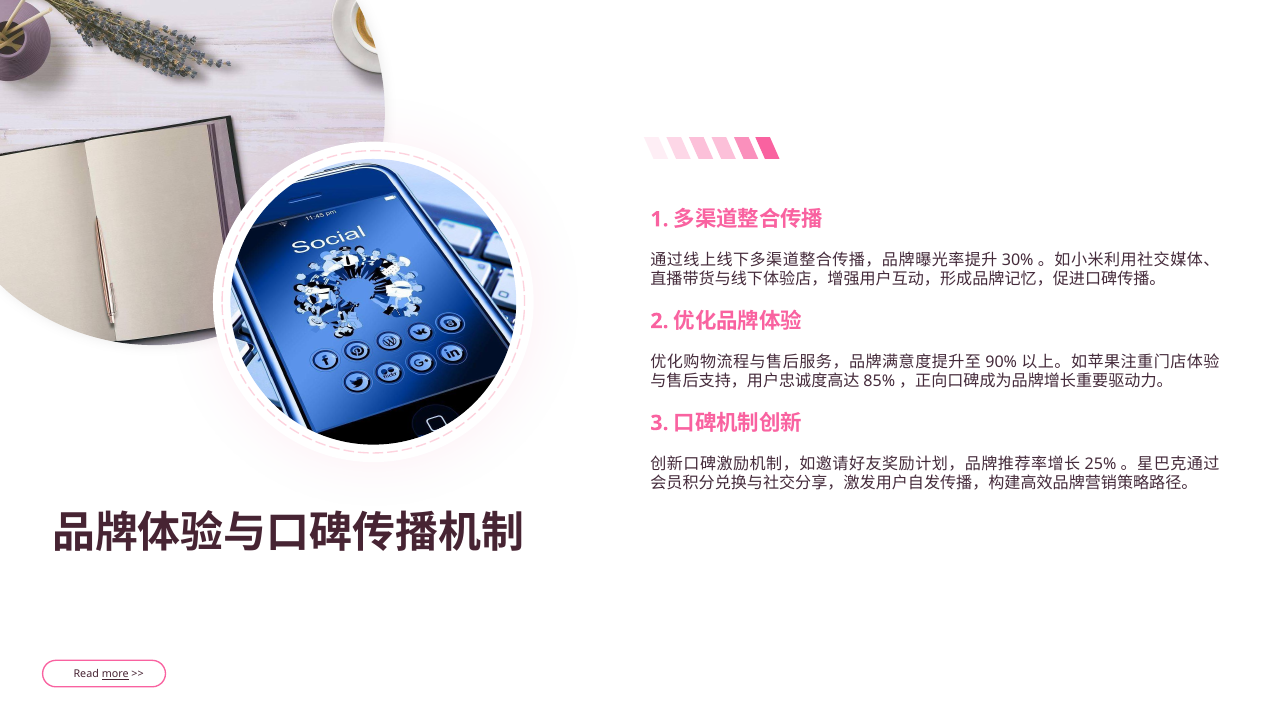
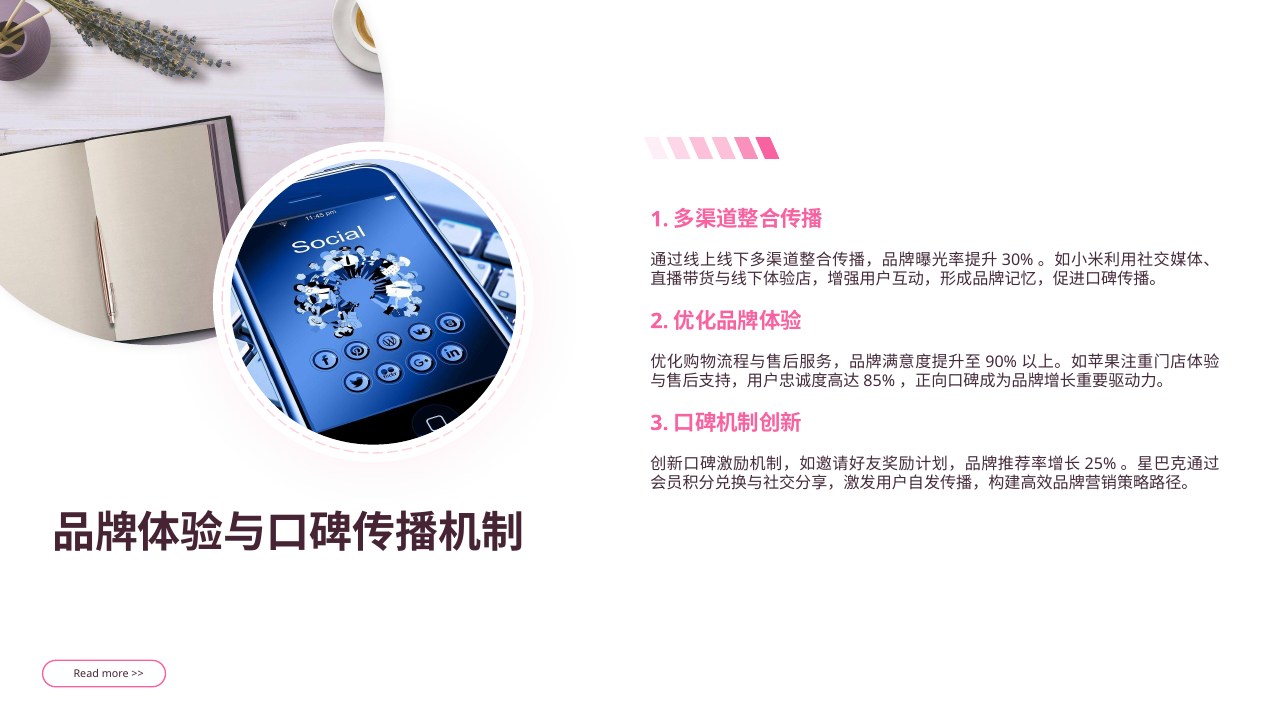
more underline: present -> none
